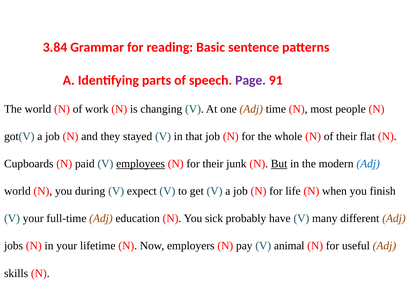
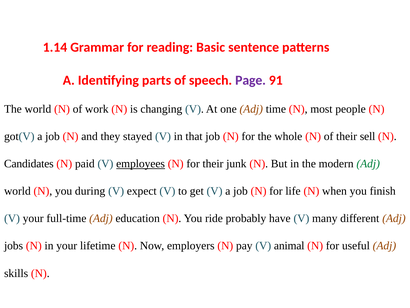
3.84: 3.84 -> 1.14
flat: flat -> sell
Cupboards: Cupboards -> Candidates
But underline: present -> none
Adj at (368, 163) colour: blue -> green
sick: sick -> ride
